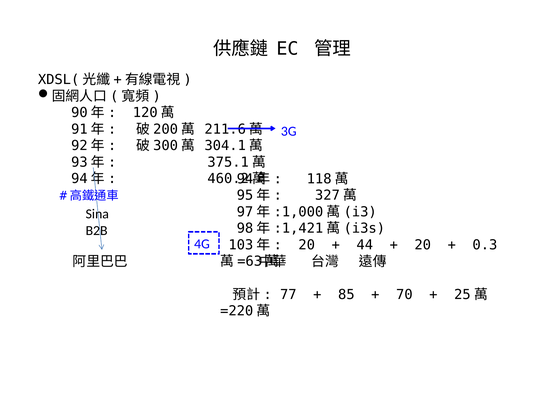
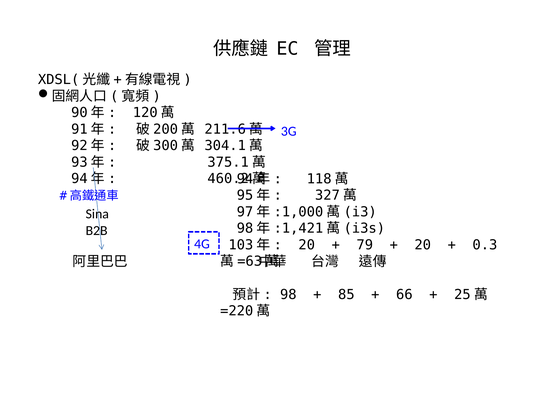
44: 44 -> 79
77: 77 -> 98
70: 70 -> 66
